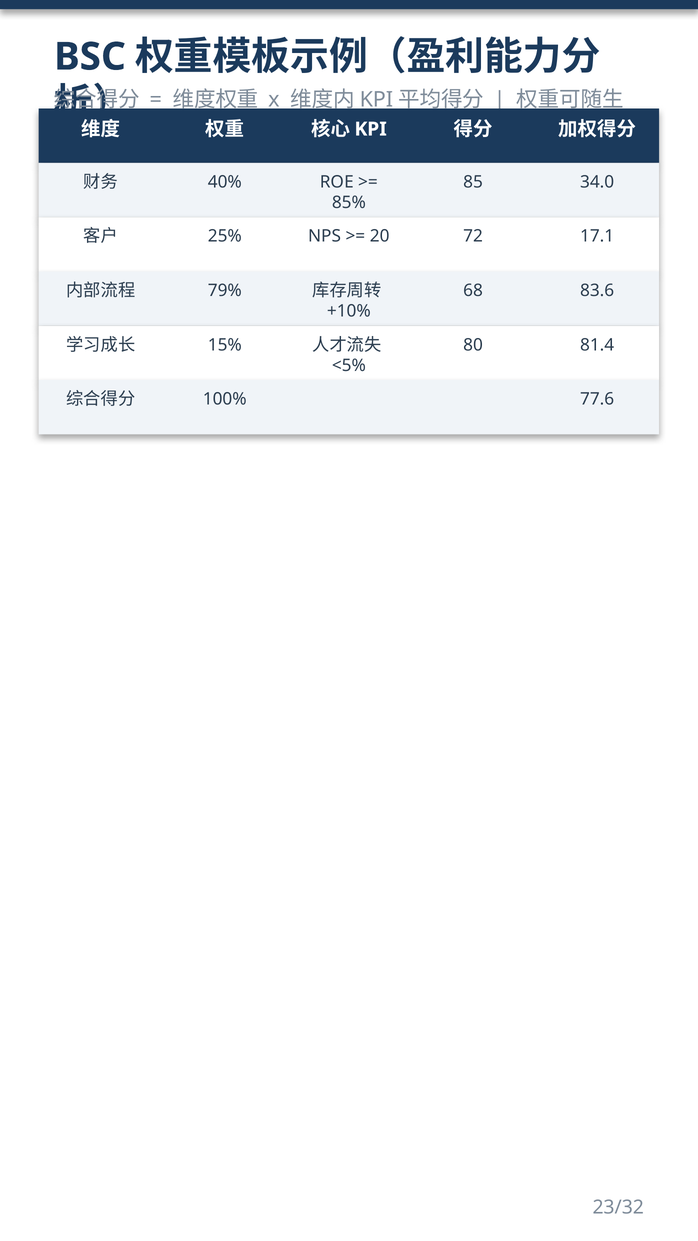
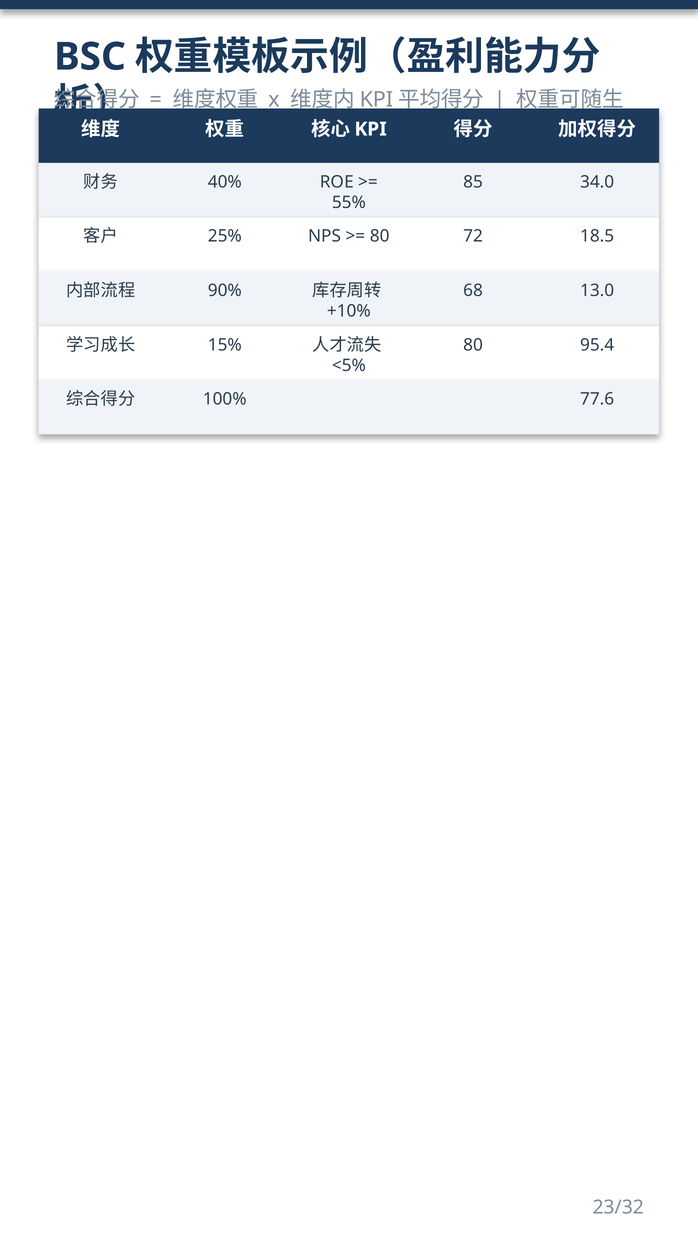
85%: 85% -> 55%
20 at (380, 236): 20 -> 80
17.1: 17.1 -> 18.5
79%: 79% -> 90%
83.6: 83.6 -> 13.0
81.4: 81.4 -> 95.4
